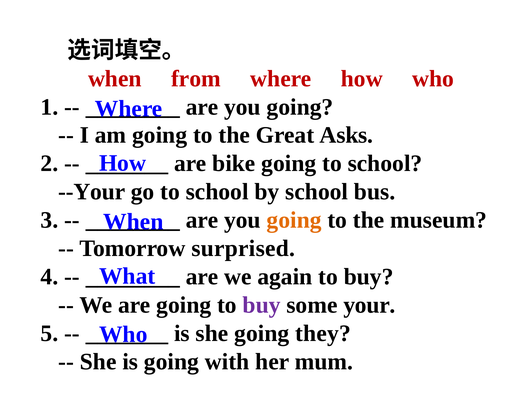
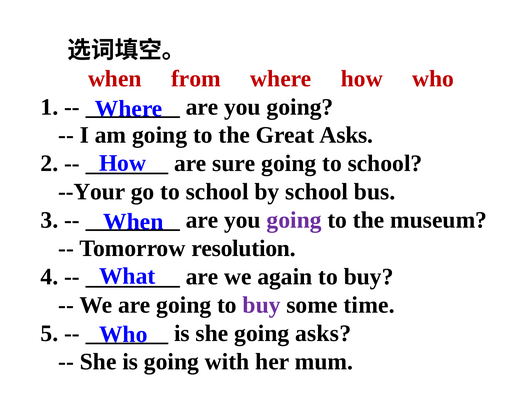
bike: bike -> sure
going at (294, 220) colour: orange -> purple
surprised: surprised -> resolution
your: your -> time
going they: they -> asks
